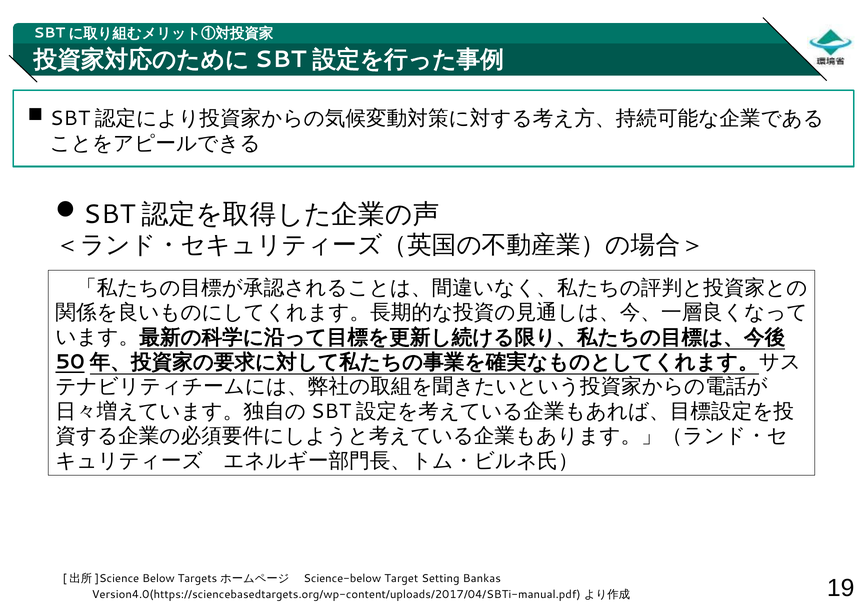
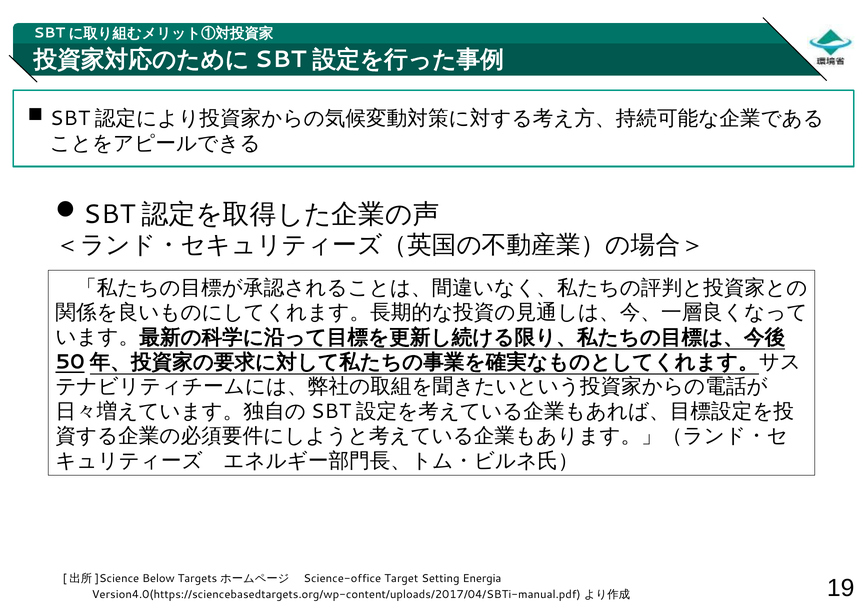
Science-below: Science-below -> Science-office
Bankas: Bankas -> Energia
